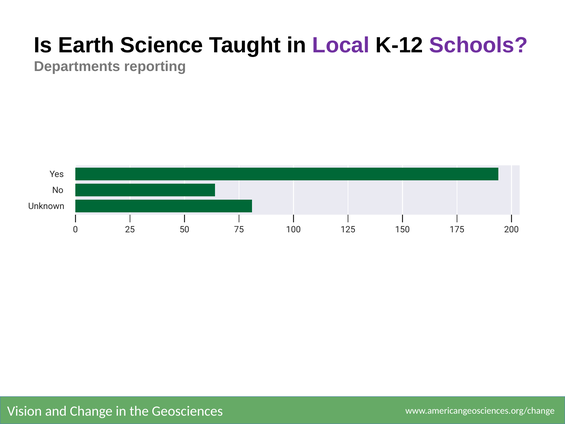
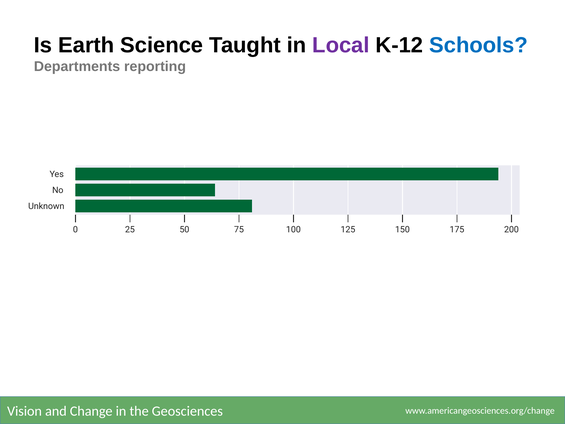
Schools colour: purple -> blue
